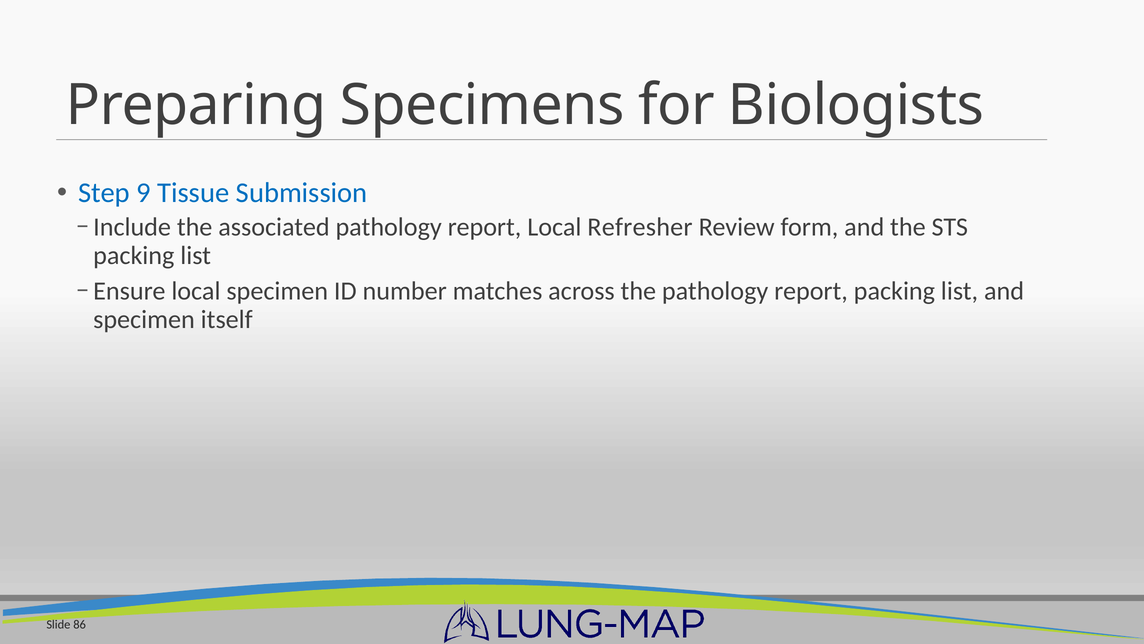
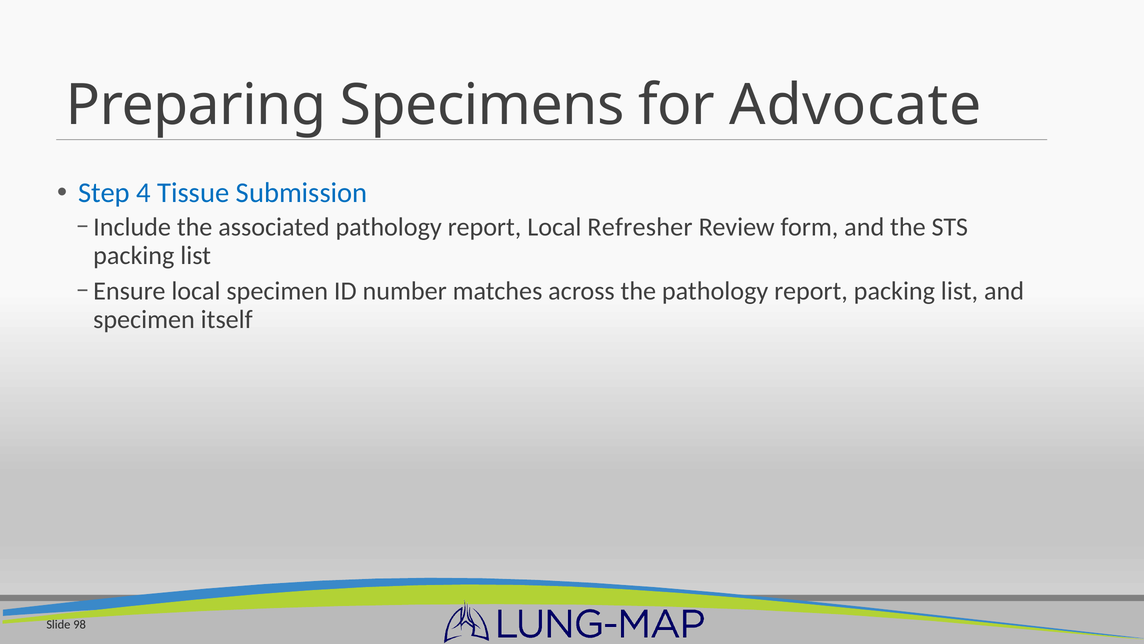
Biologists: Biologists -> Advocate
9: 9 -> 4
86: 86 -> 98
